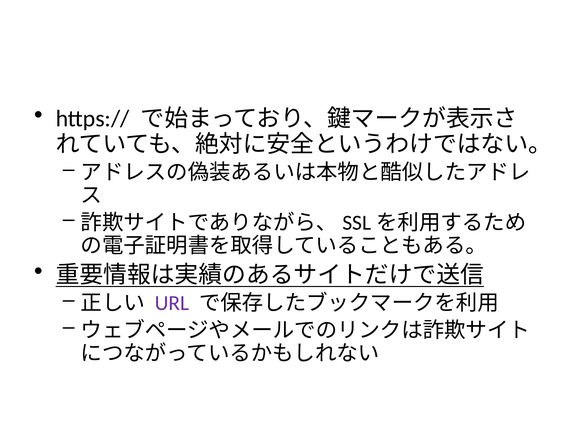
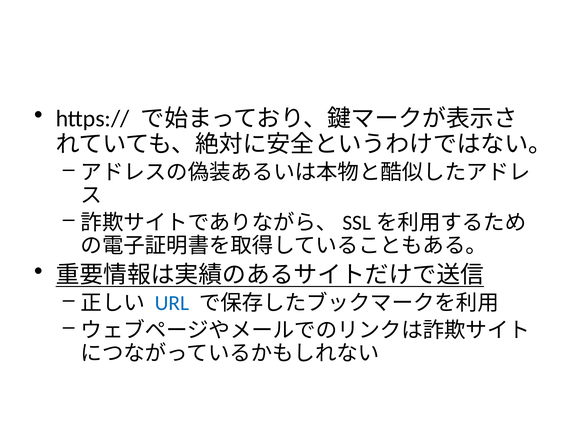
URL colour: purple -> blue
